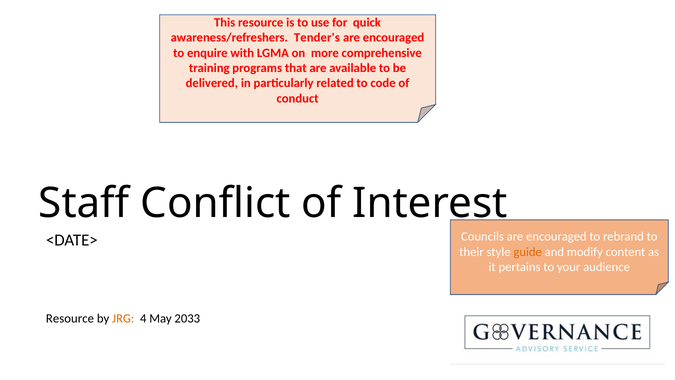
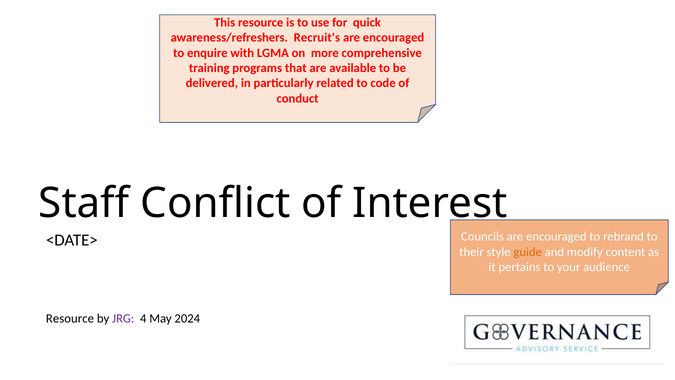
Tender's: Tender's -> Recruit's
JRG colour: orange -> purple
2033: 2033 -> 2024
